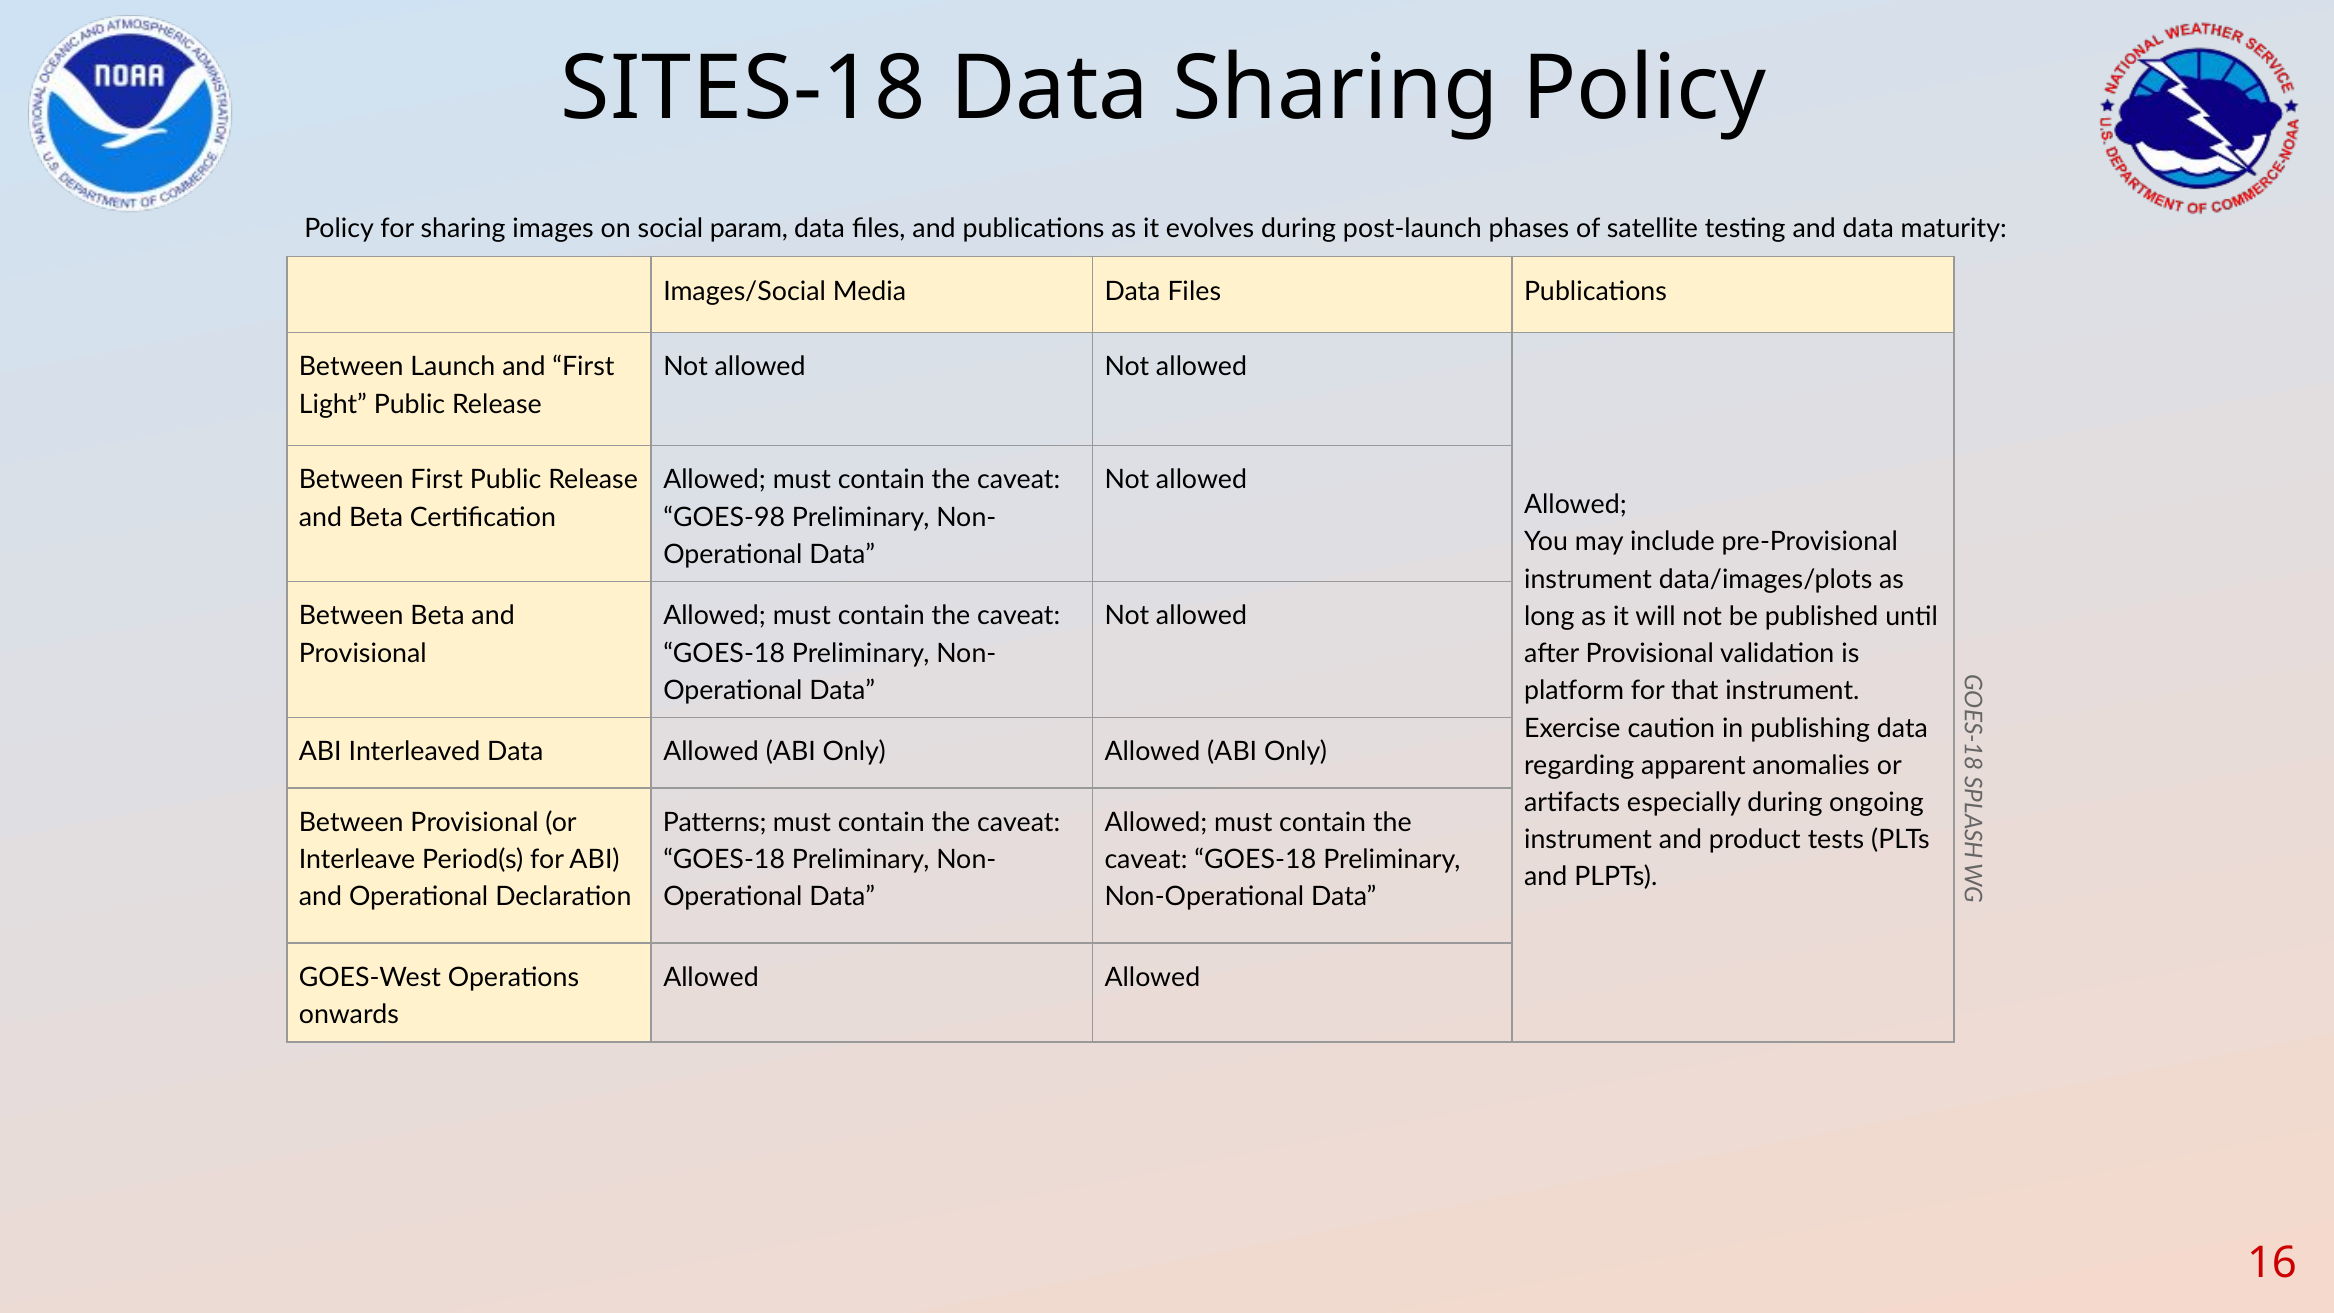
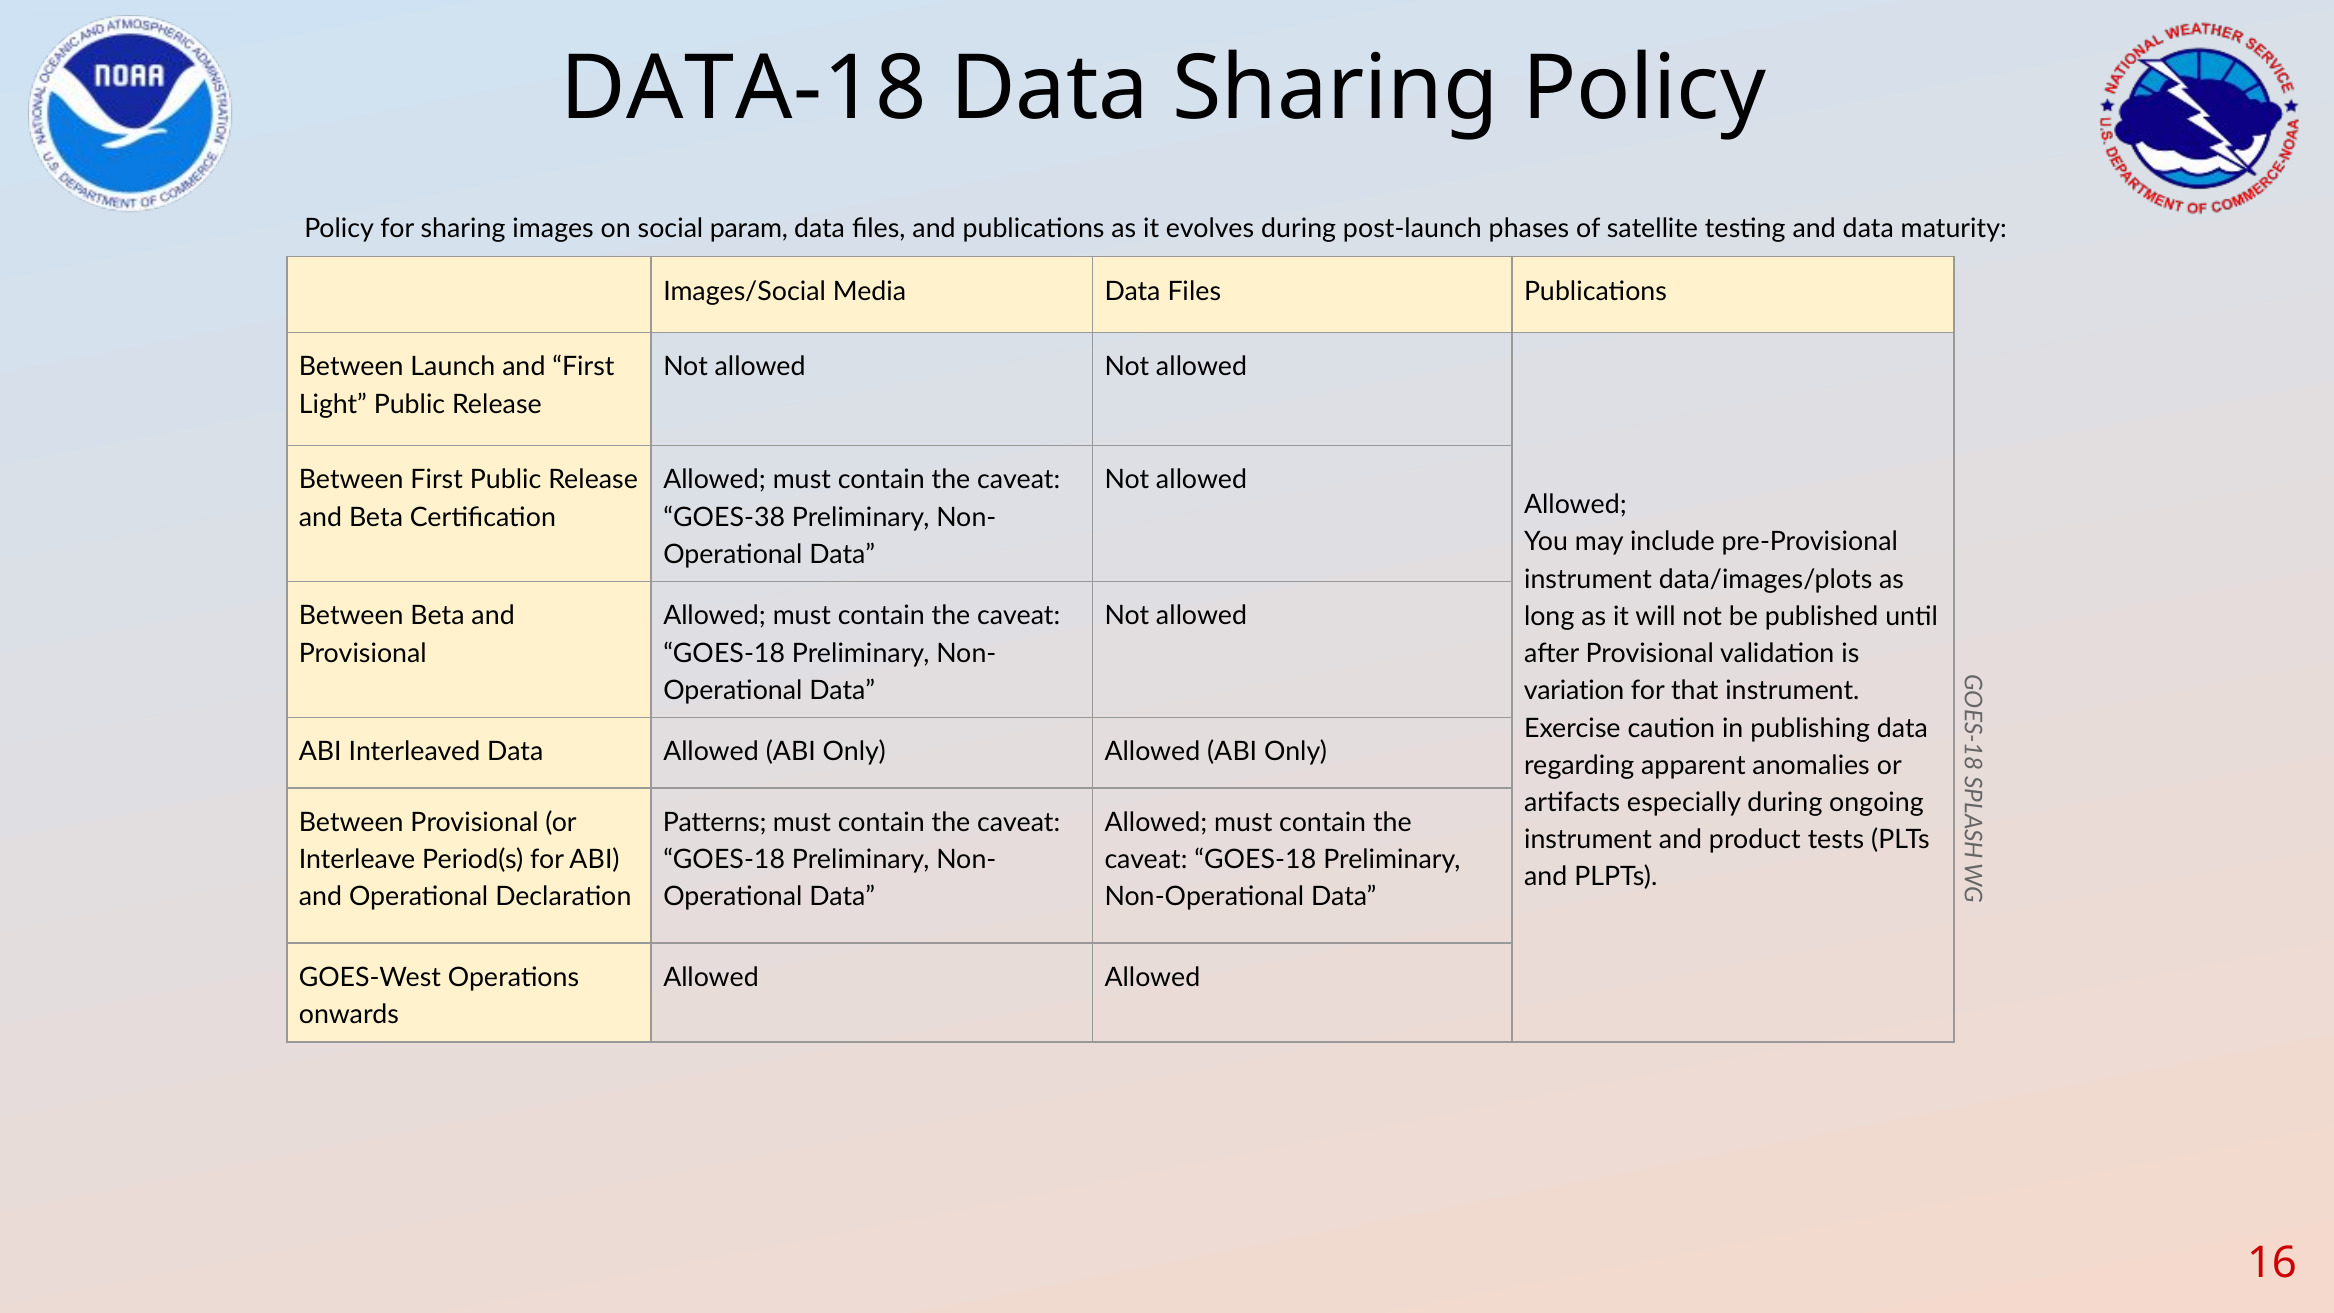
SITES-18: SITES-18 -> DATA-18
GOES-98: GOES-98 -> GOES-38
platform: platform -> variation
